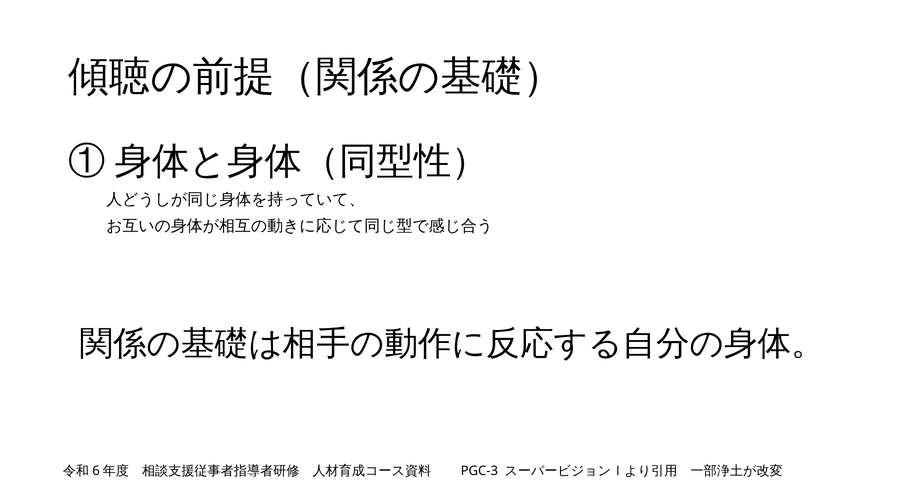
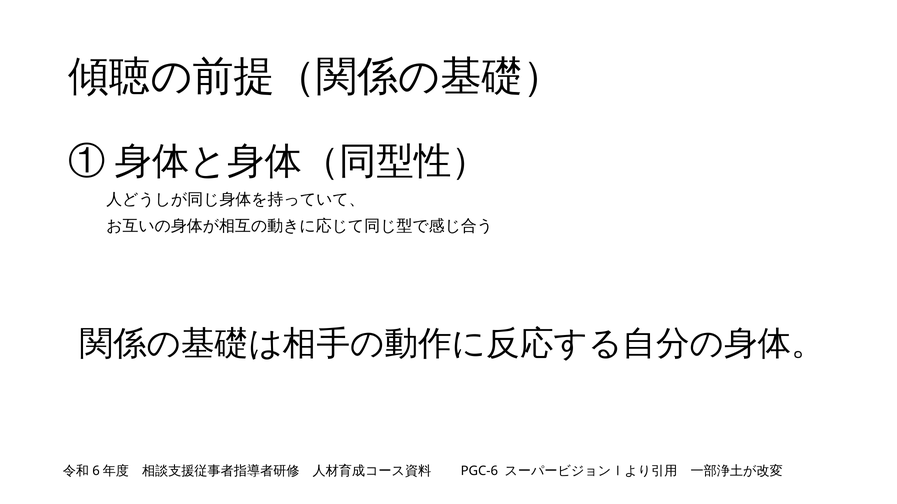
PGC-3: PGC-3 -> PGC-6
